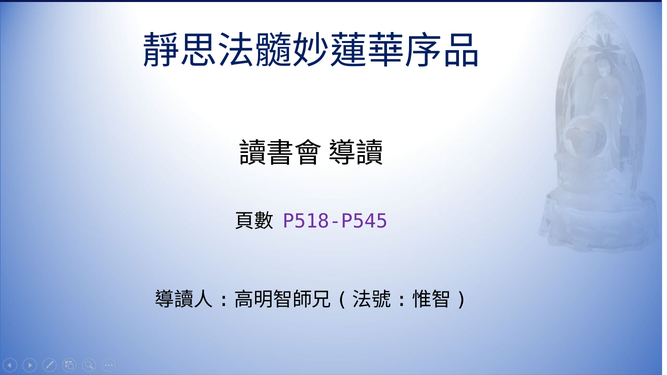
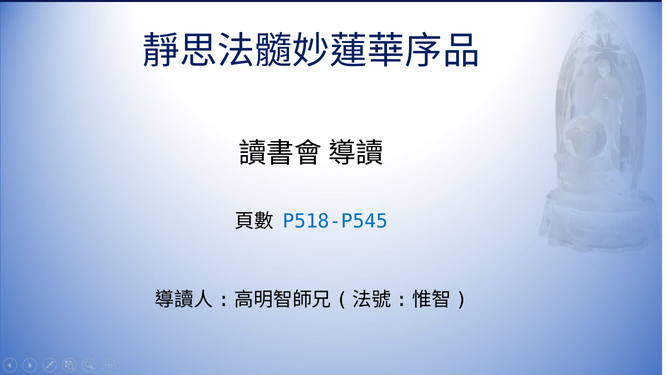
P518-P545 colour: purple -> blue
